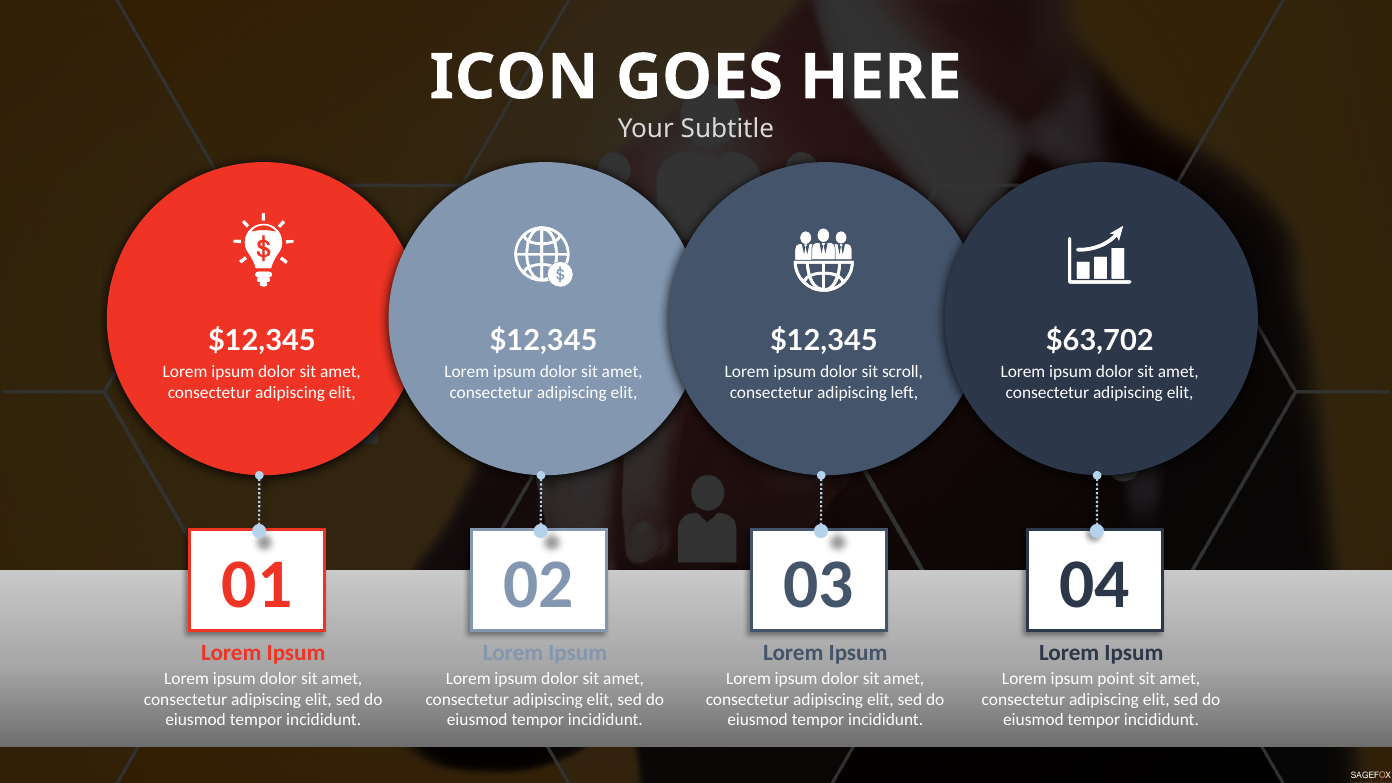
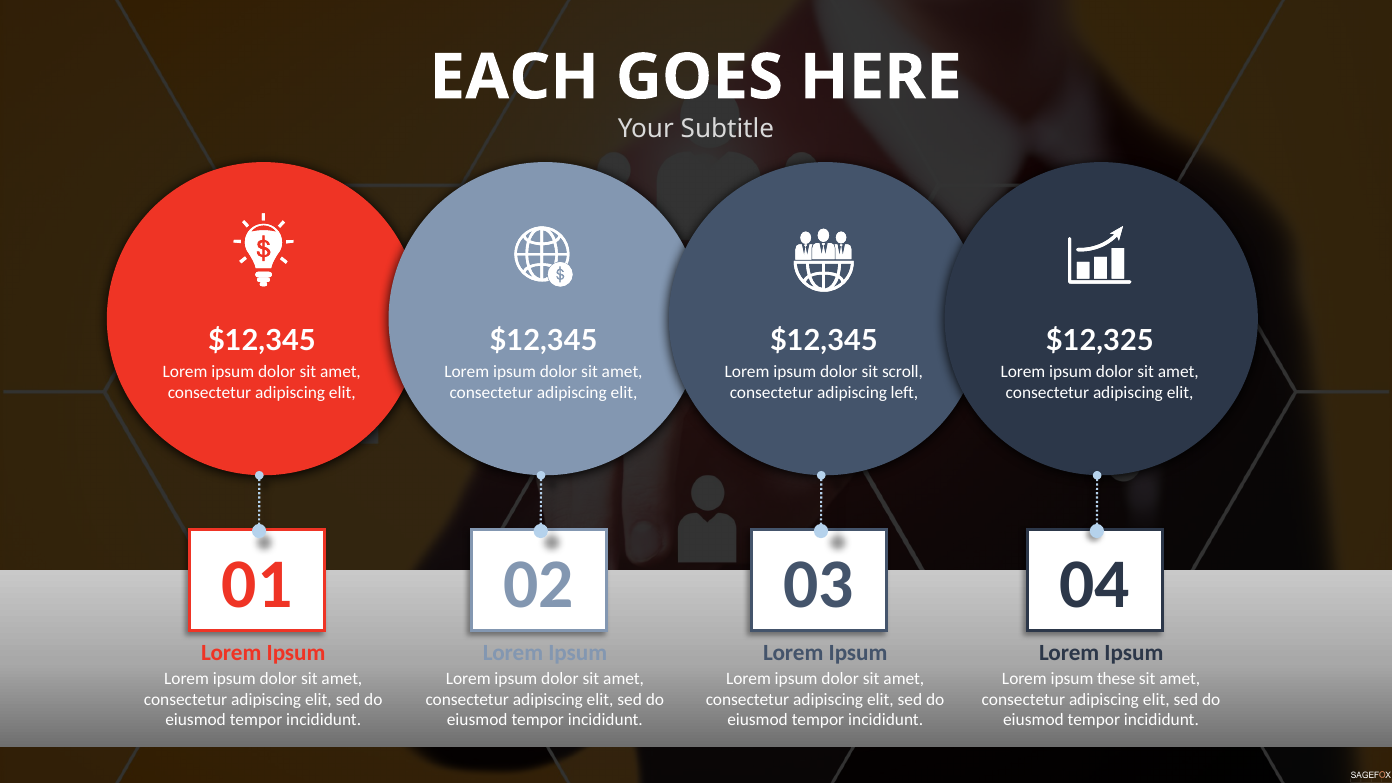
ICON: ICON -> EACH
$63,702: $63,702 -> $12,325
point: point -> these
